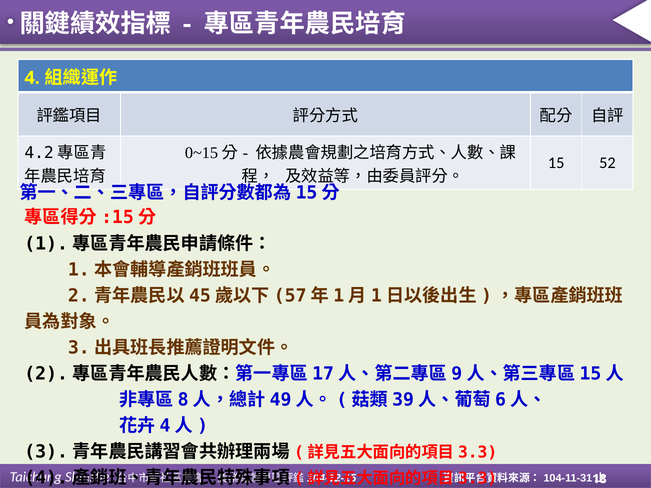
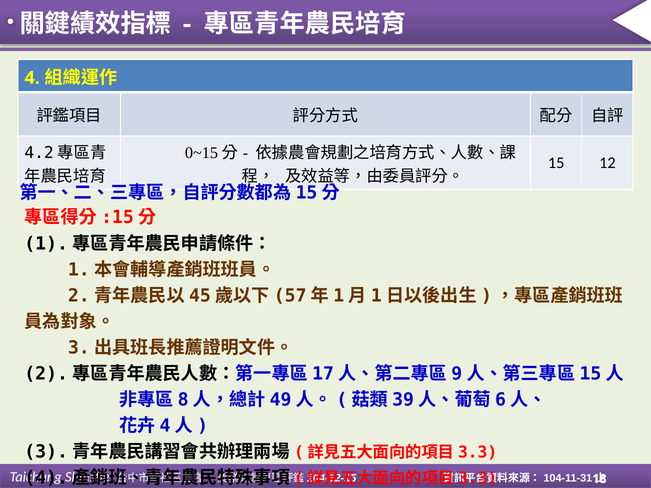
52: 52 -> 12
